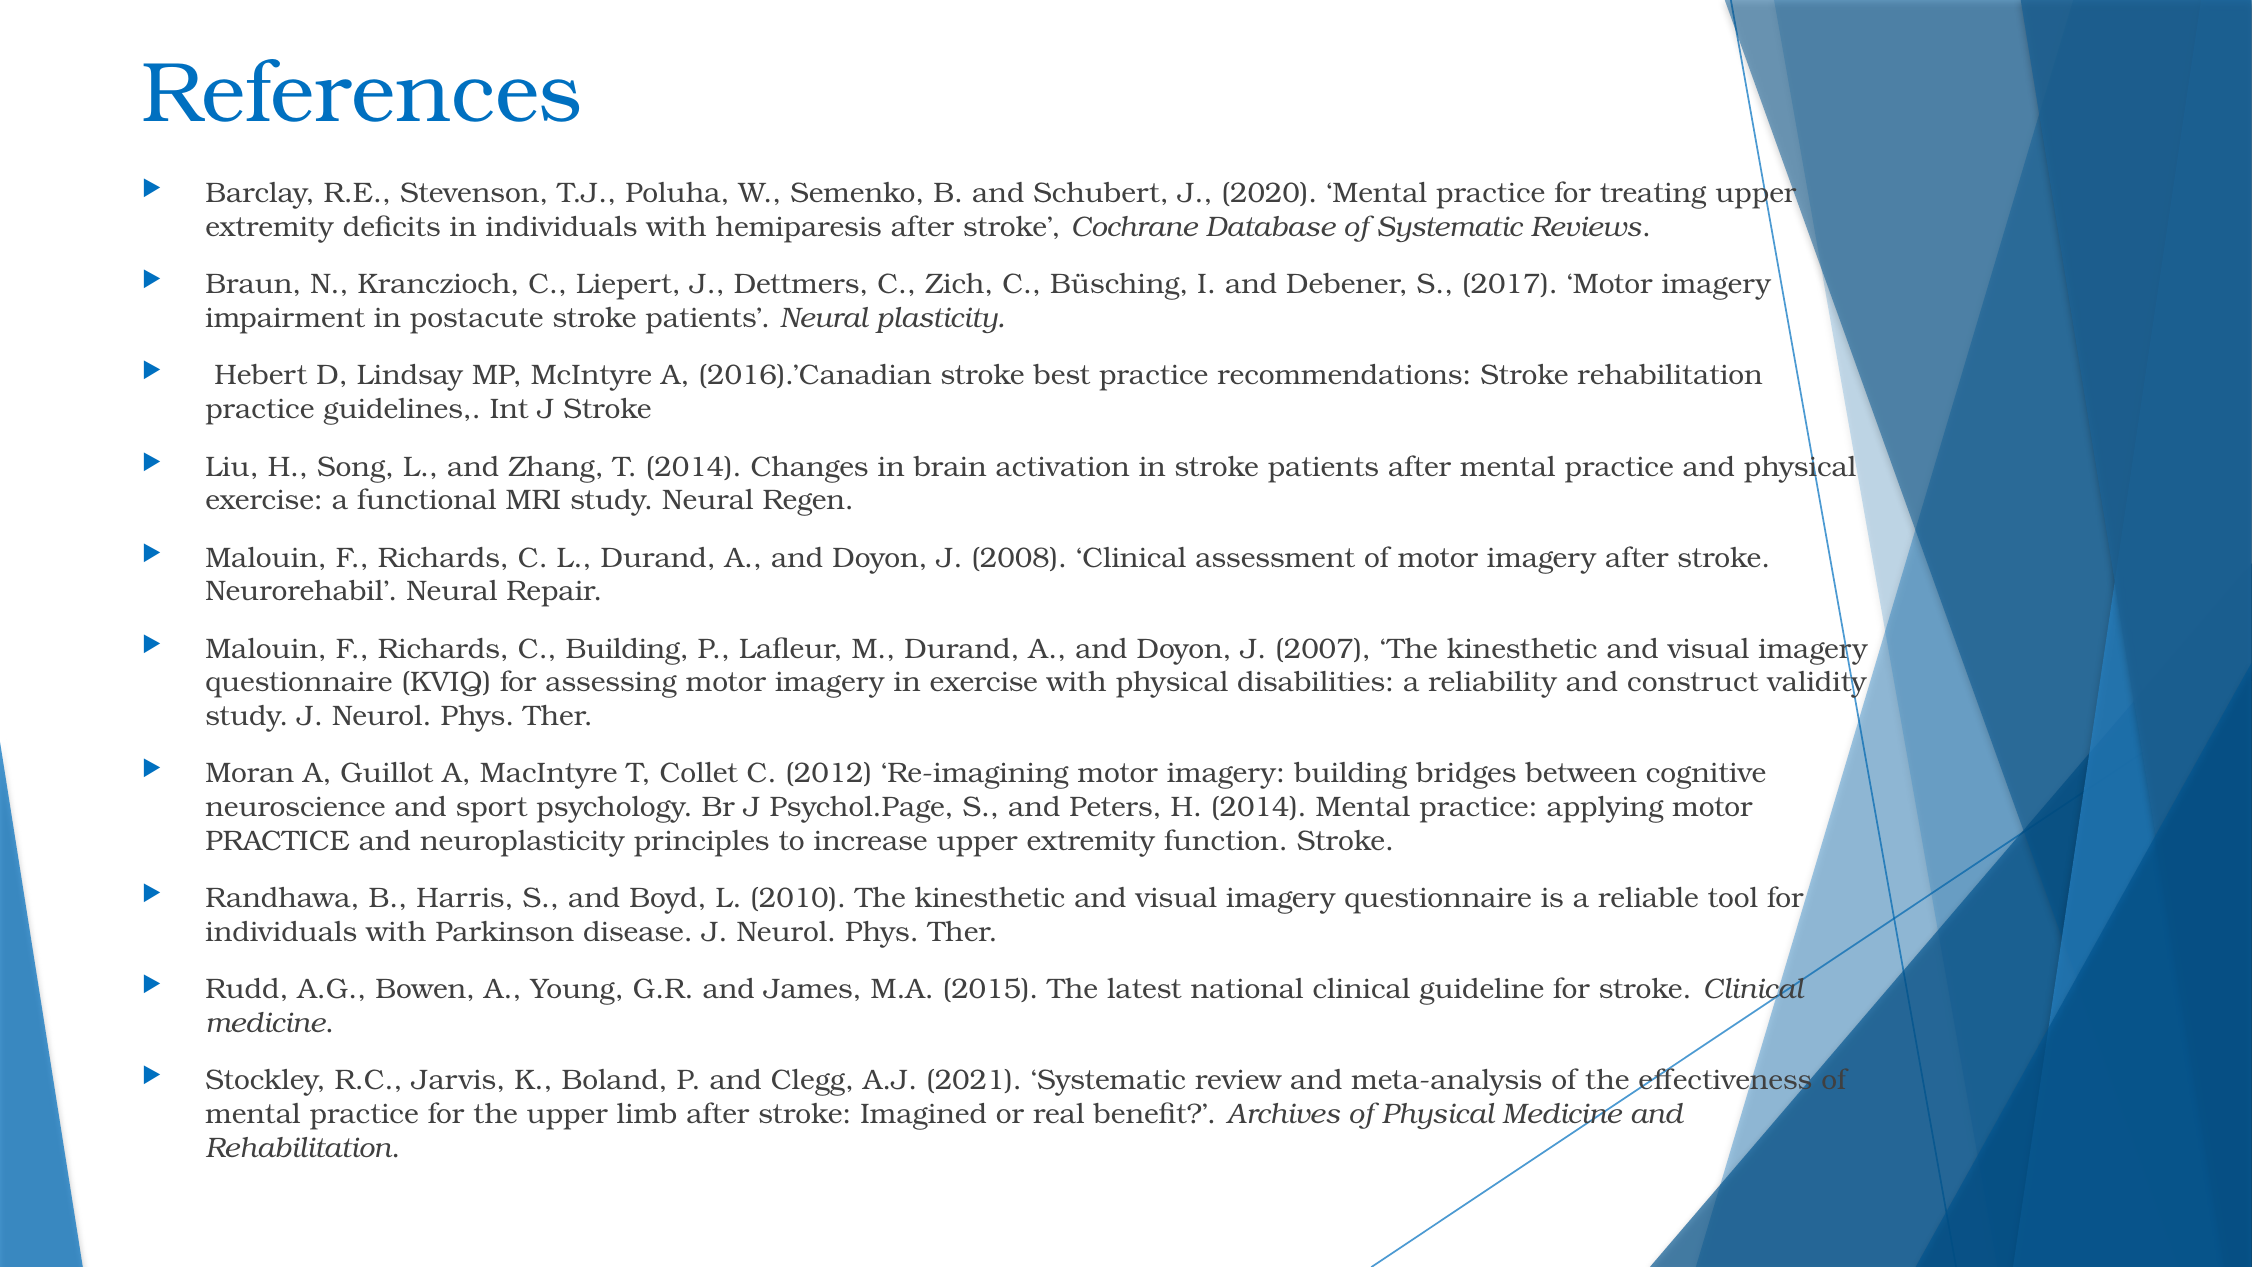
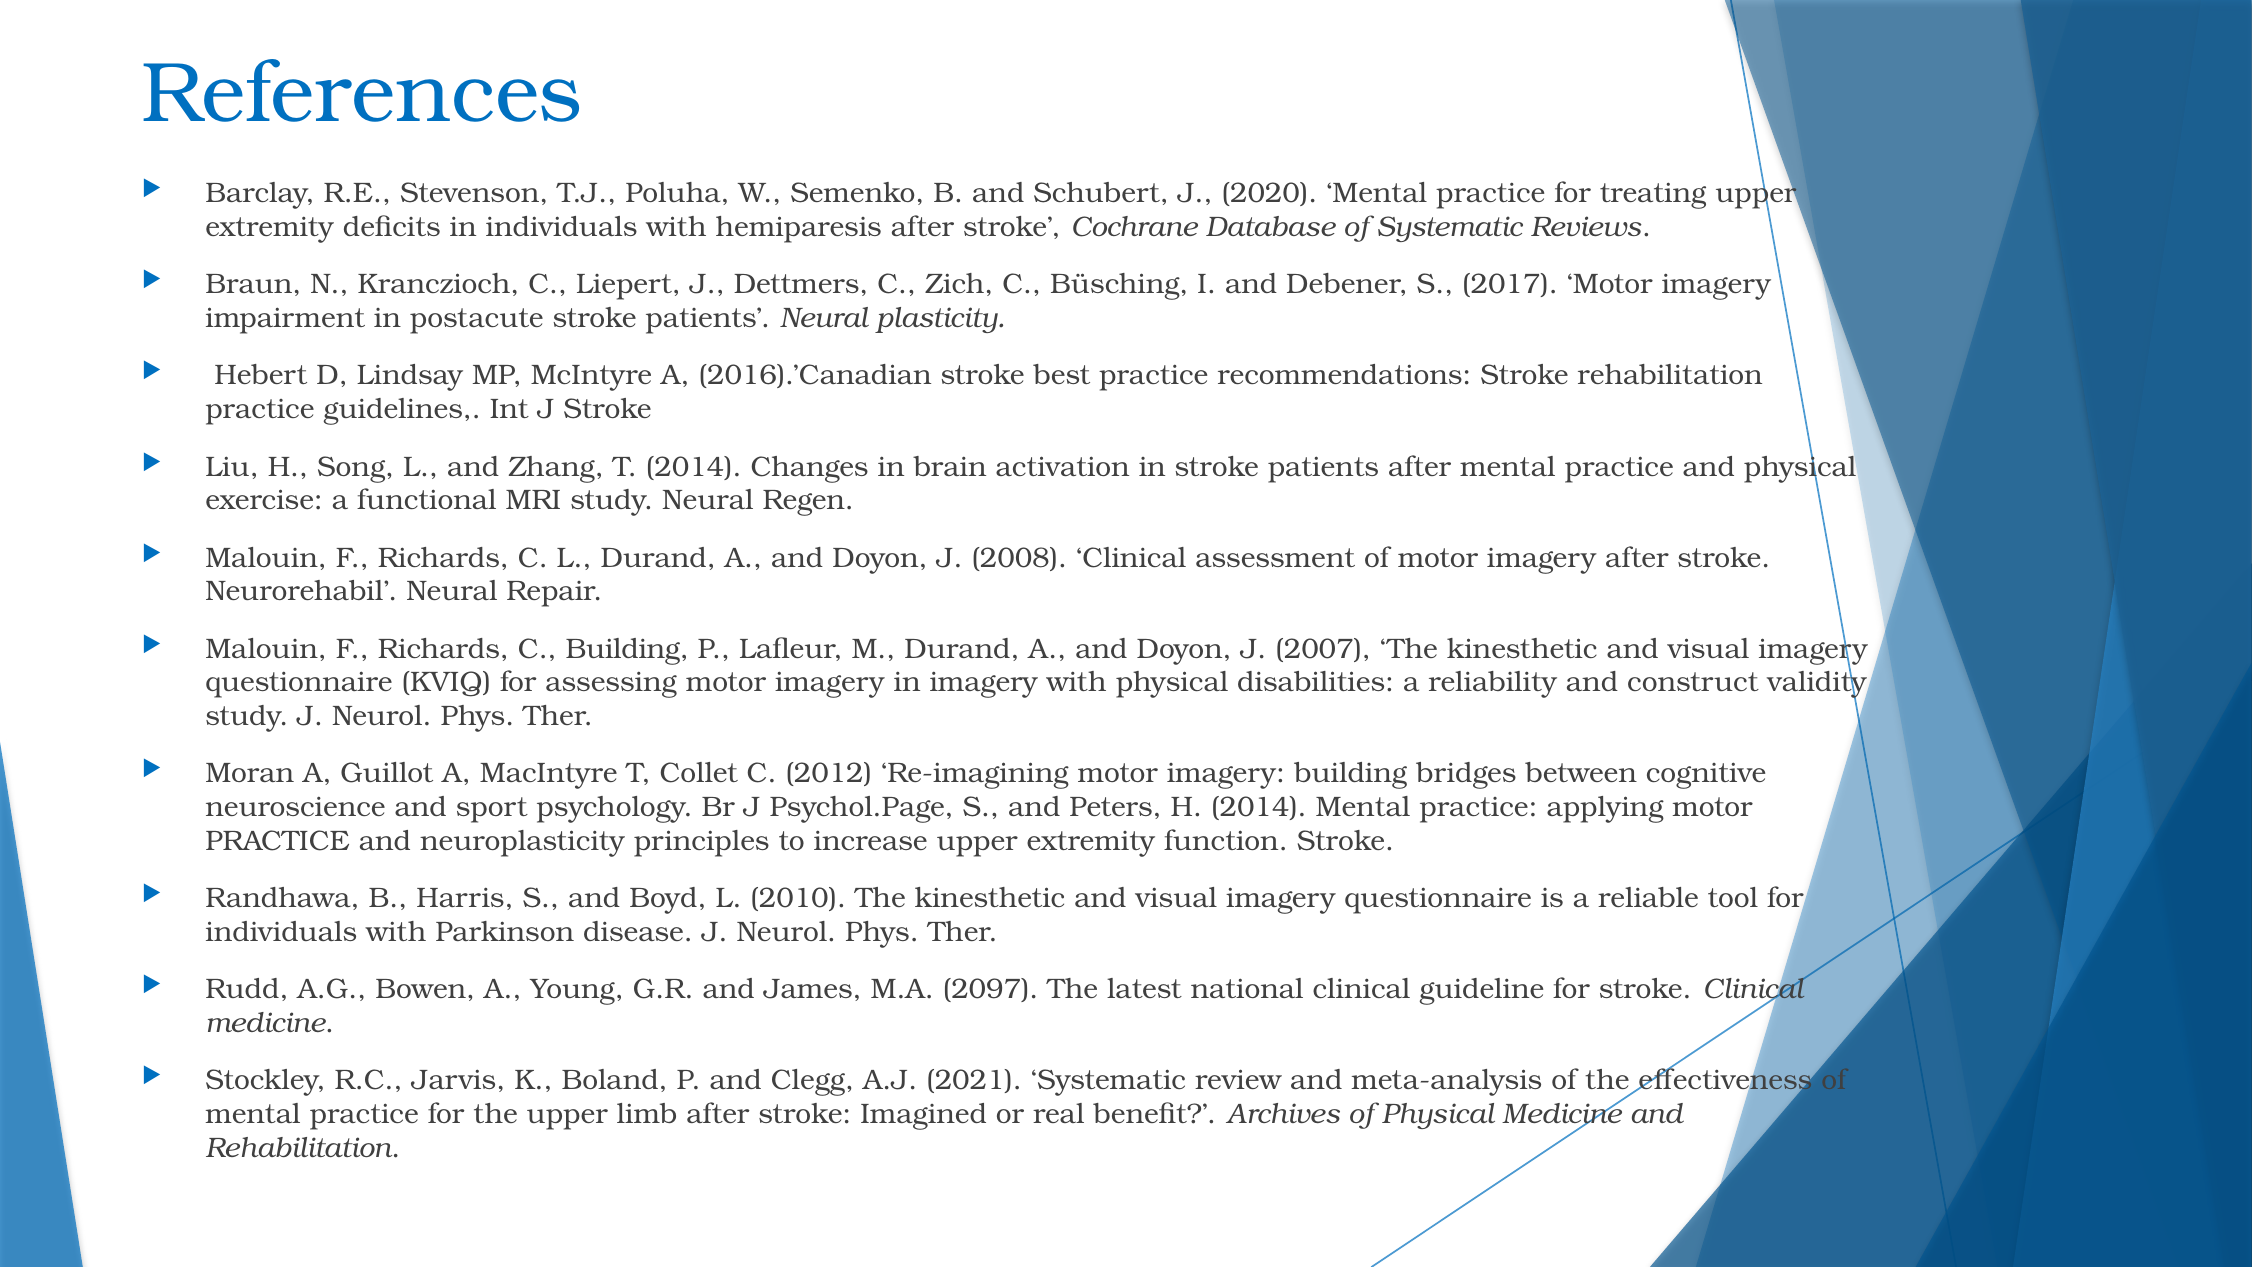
in exercise: exercise -> imagery
2015: 2015 -> 2097
